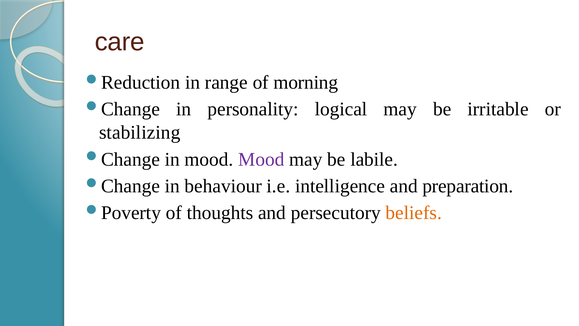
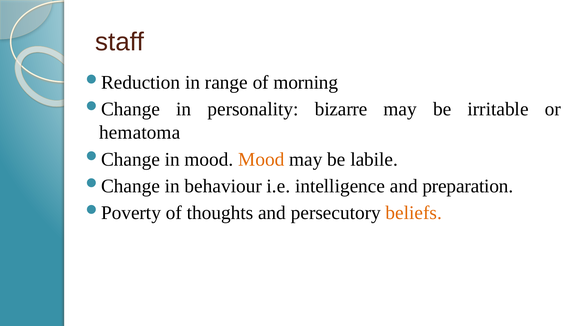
care: care -> staff
logical: logical -> bizarre
stabilizing: stabilizing -> hematoma
Mood at (261, 159) colour: purple -> orange
